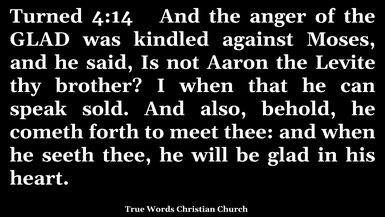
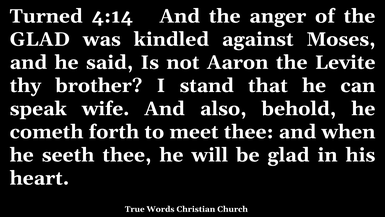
I when: when -> stand
sold: sold -> wife
